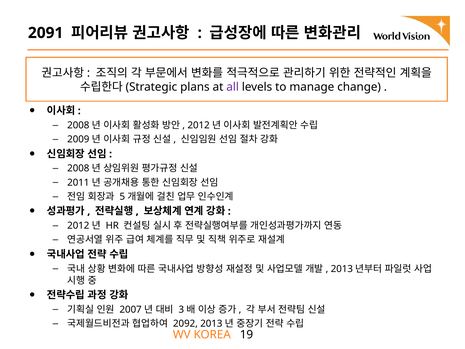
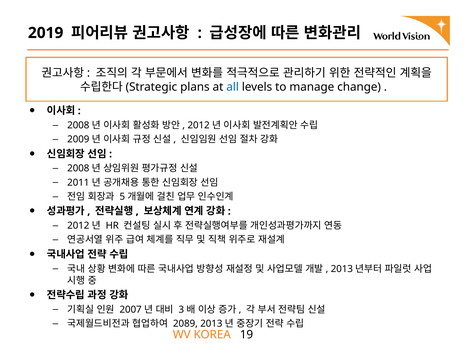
2091: 2091 -> 2019
all colour: purple -> blue
2092: 2092 -> 2089
